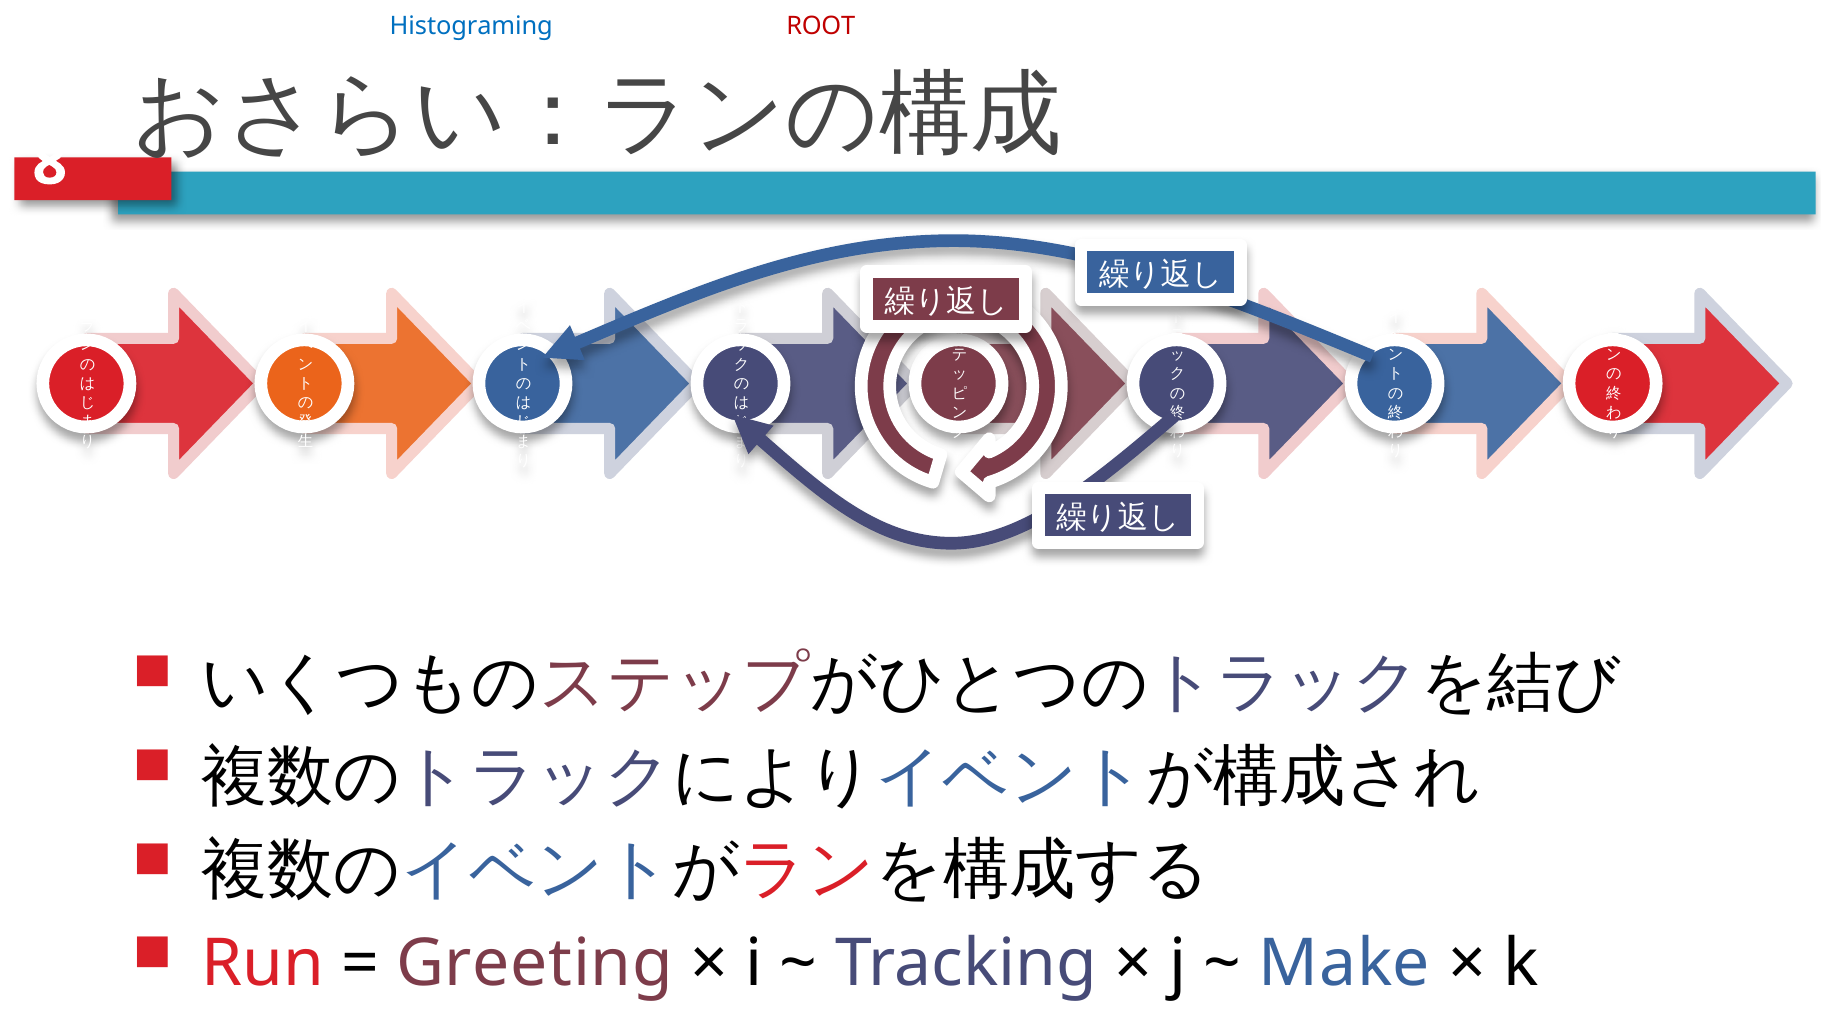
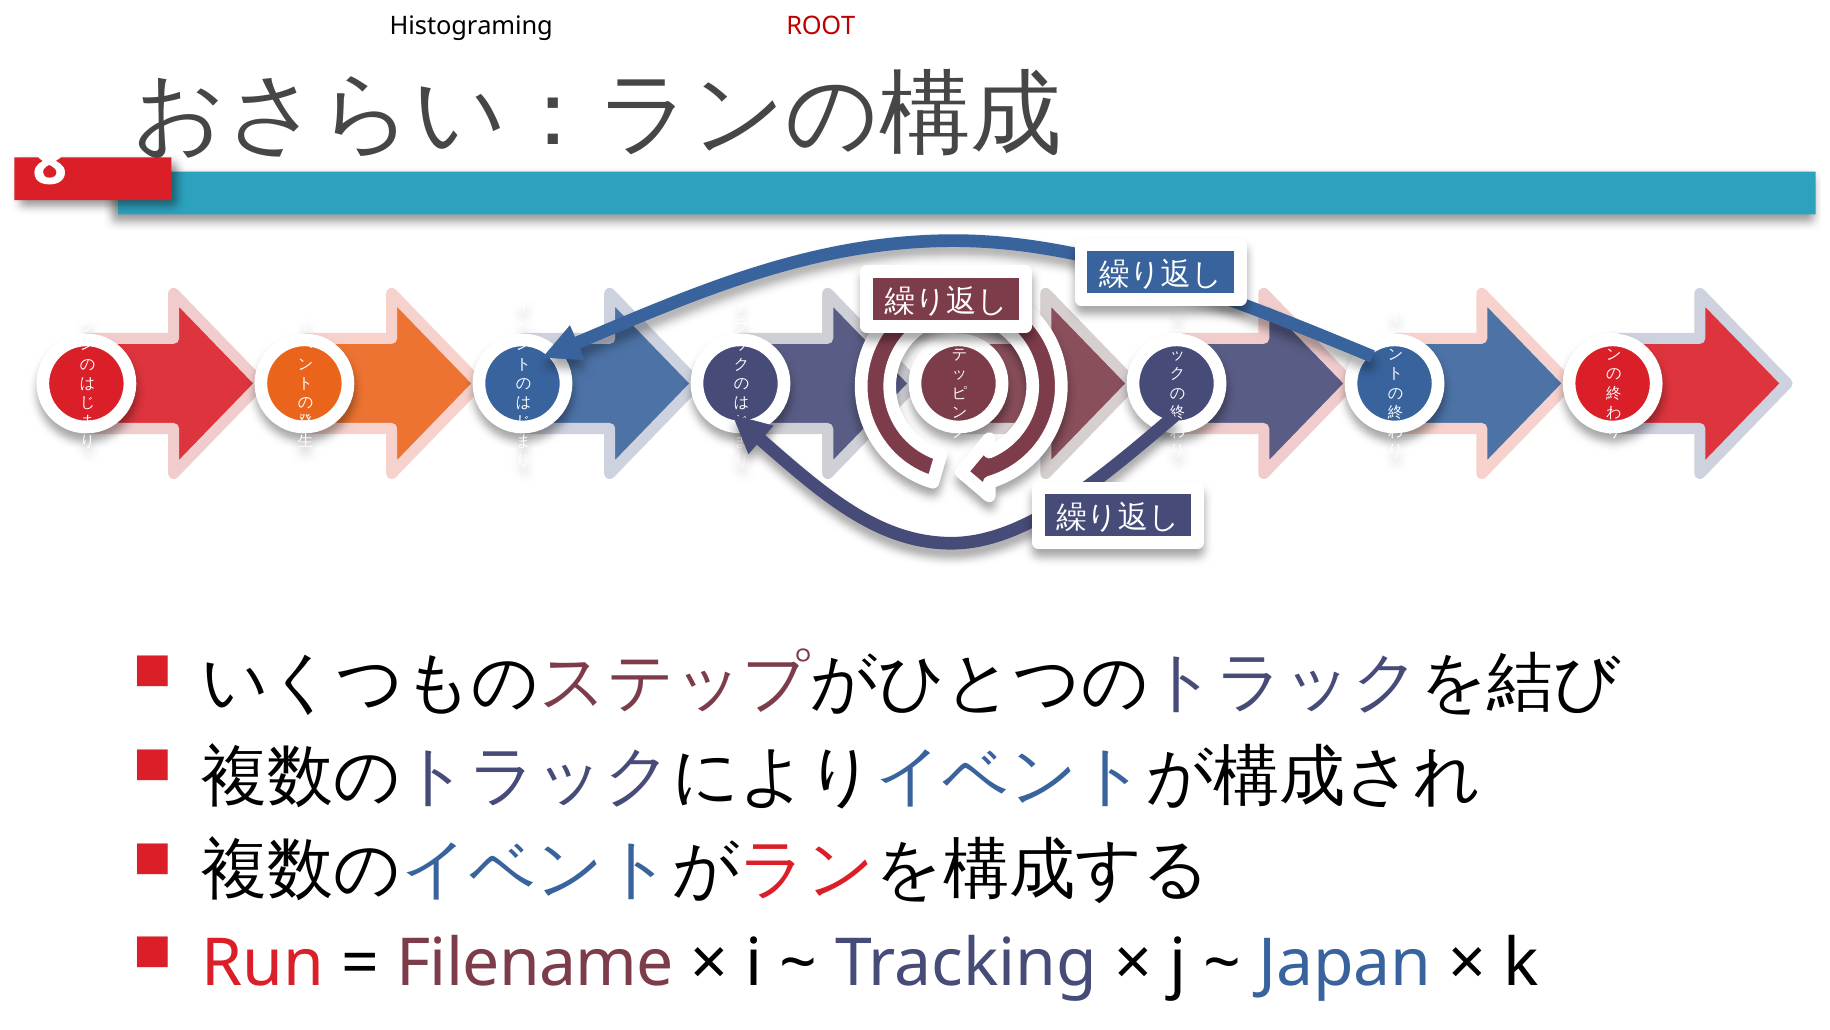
Histograming colour: blue -> black
Greeting: Greeting -> Filename
Make at (1344, 963): Make -> Japan
